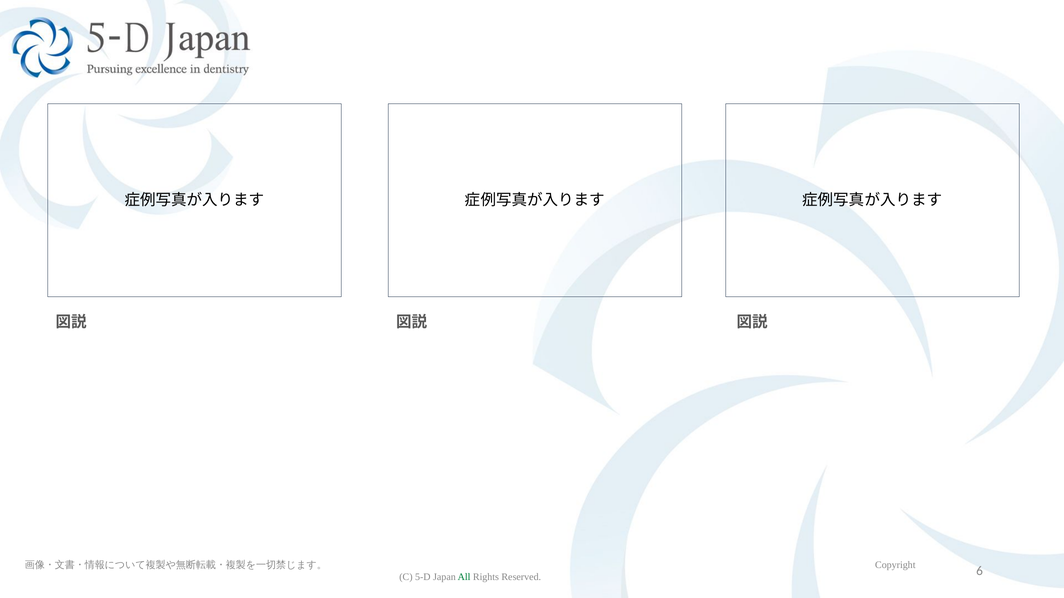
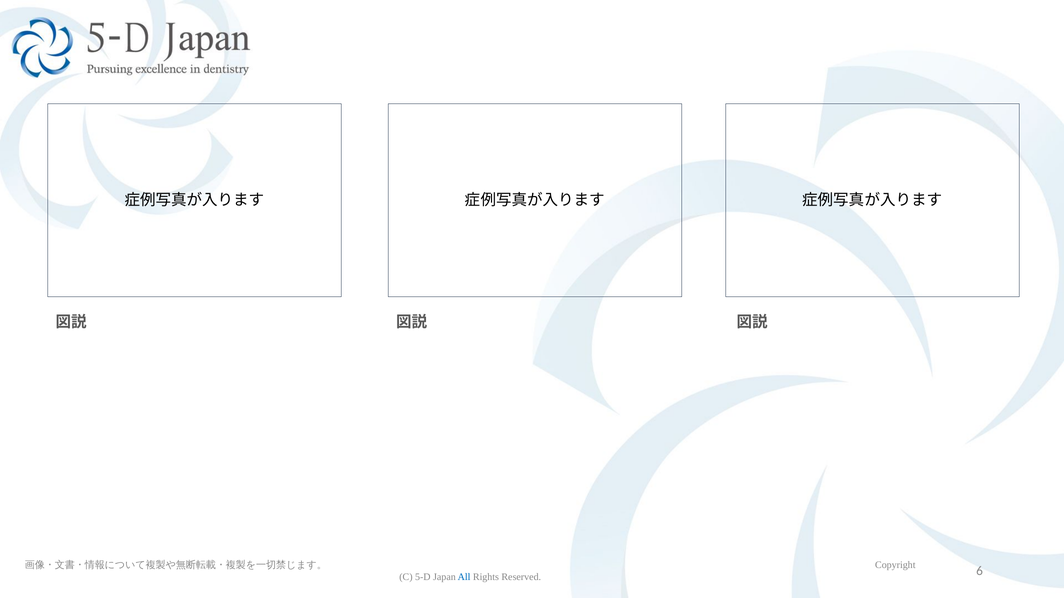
All colour: green -> blue
